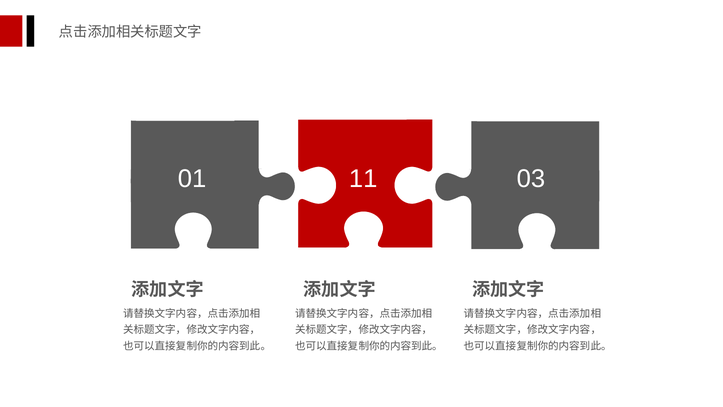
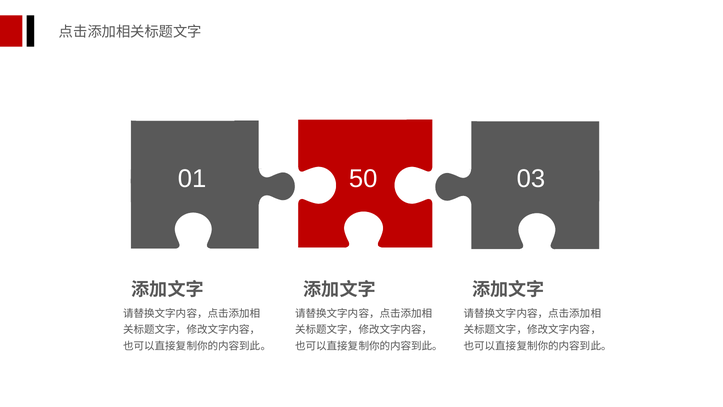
11: 11 -> 50
